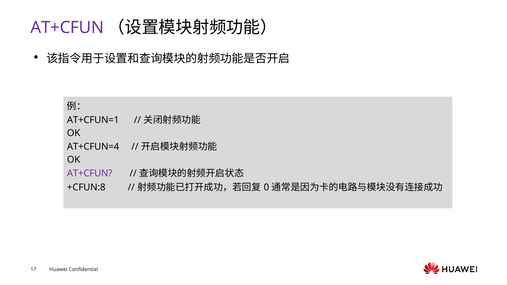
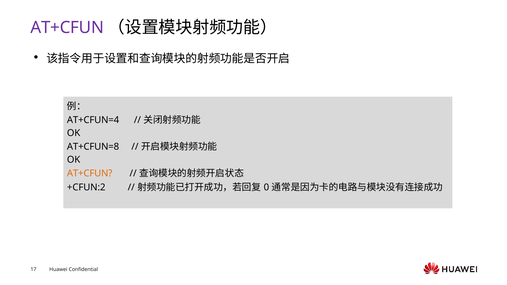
AT+CFUN=1: AT+CFUN=1 -> AT+CFUN=4
AT+CFUN=4: AT+CFUN=4 -> AT+CFUN=8
AT+CFUN at (90, 174) colour: purple -> orange
+CFUN:8: +CFUN:8 -> +CFUN:2
